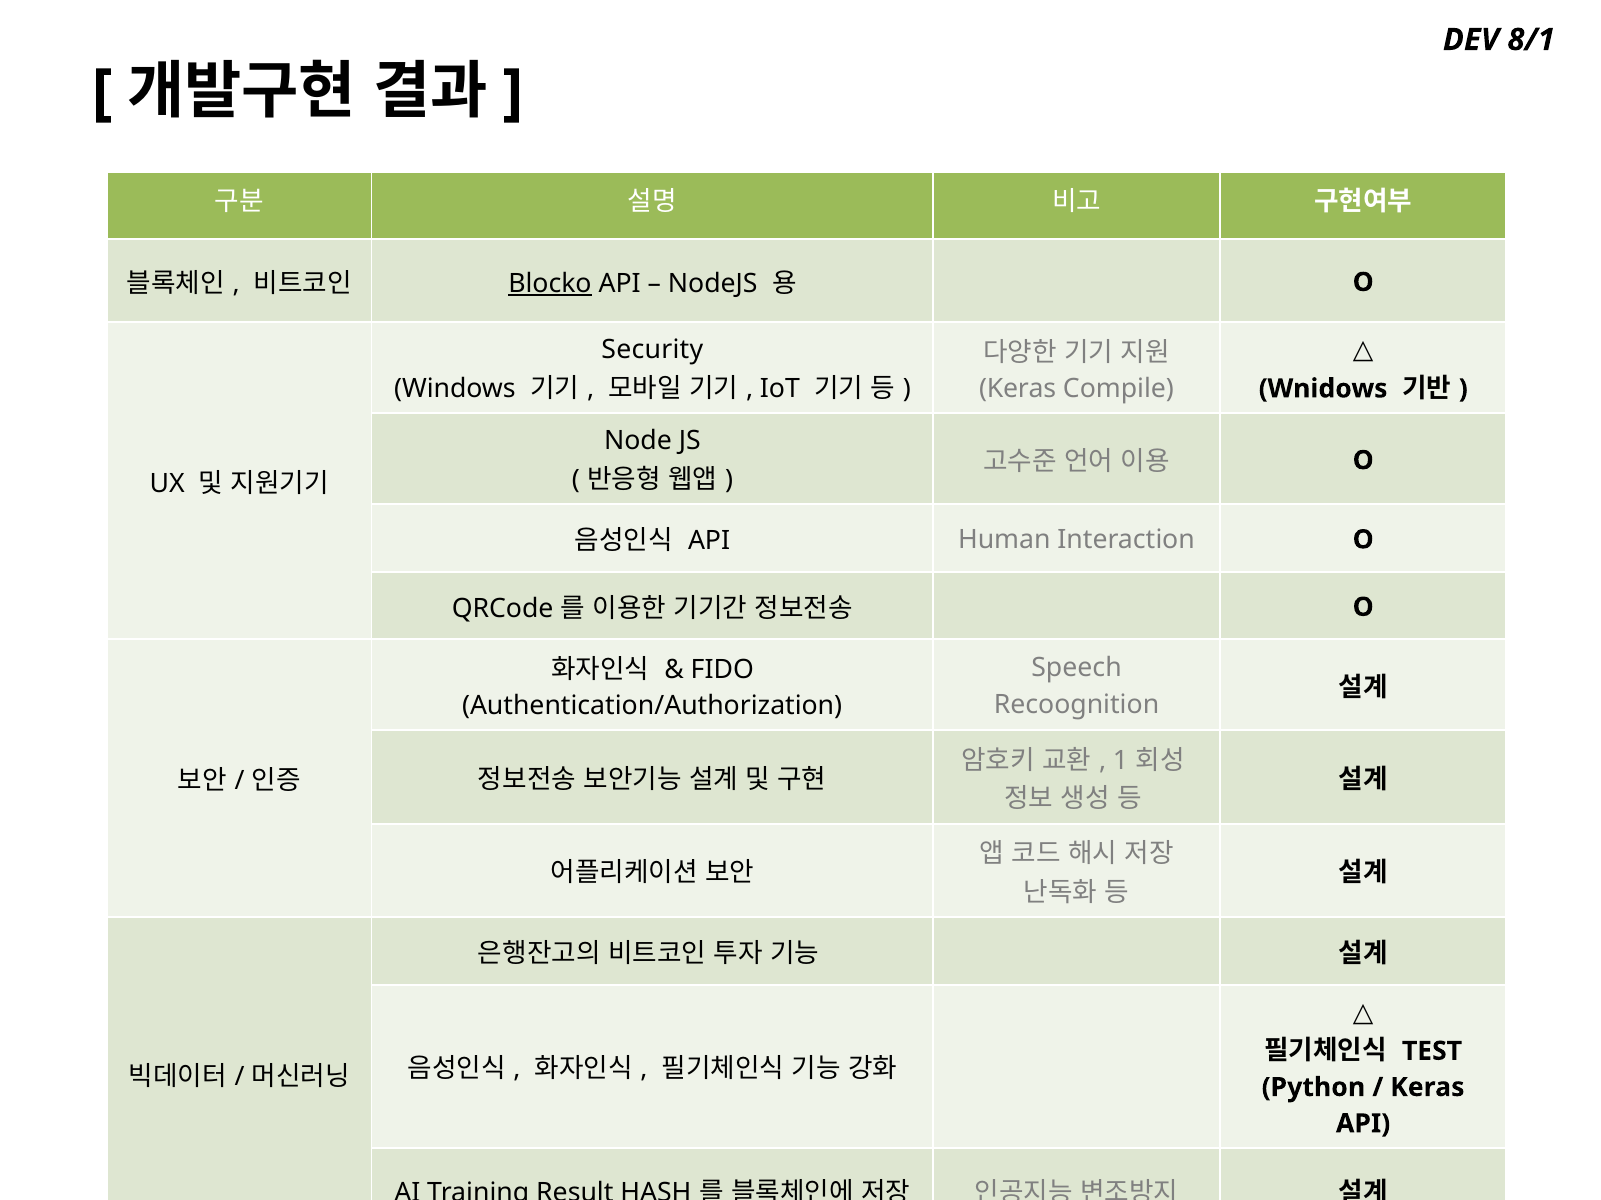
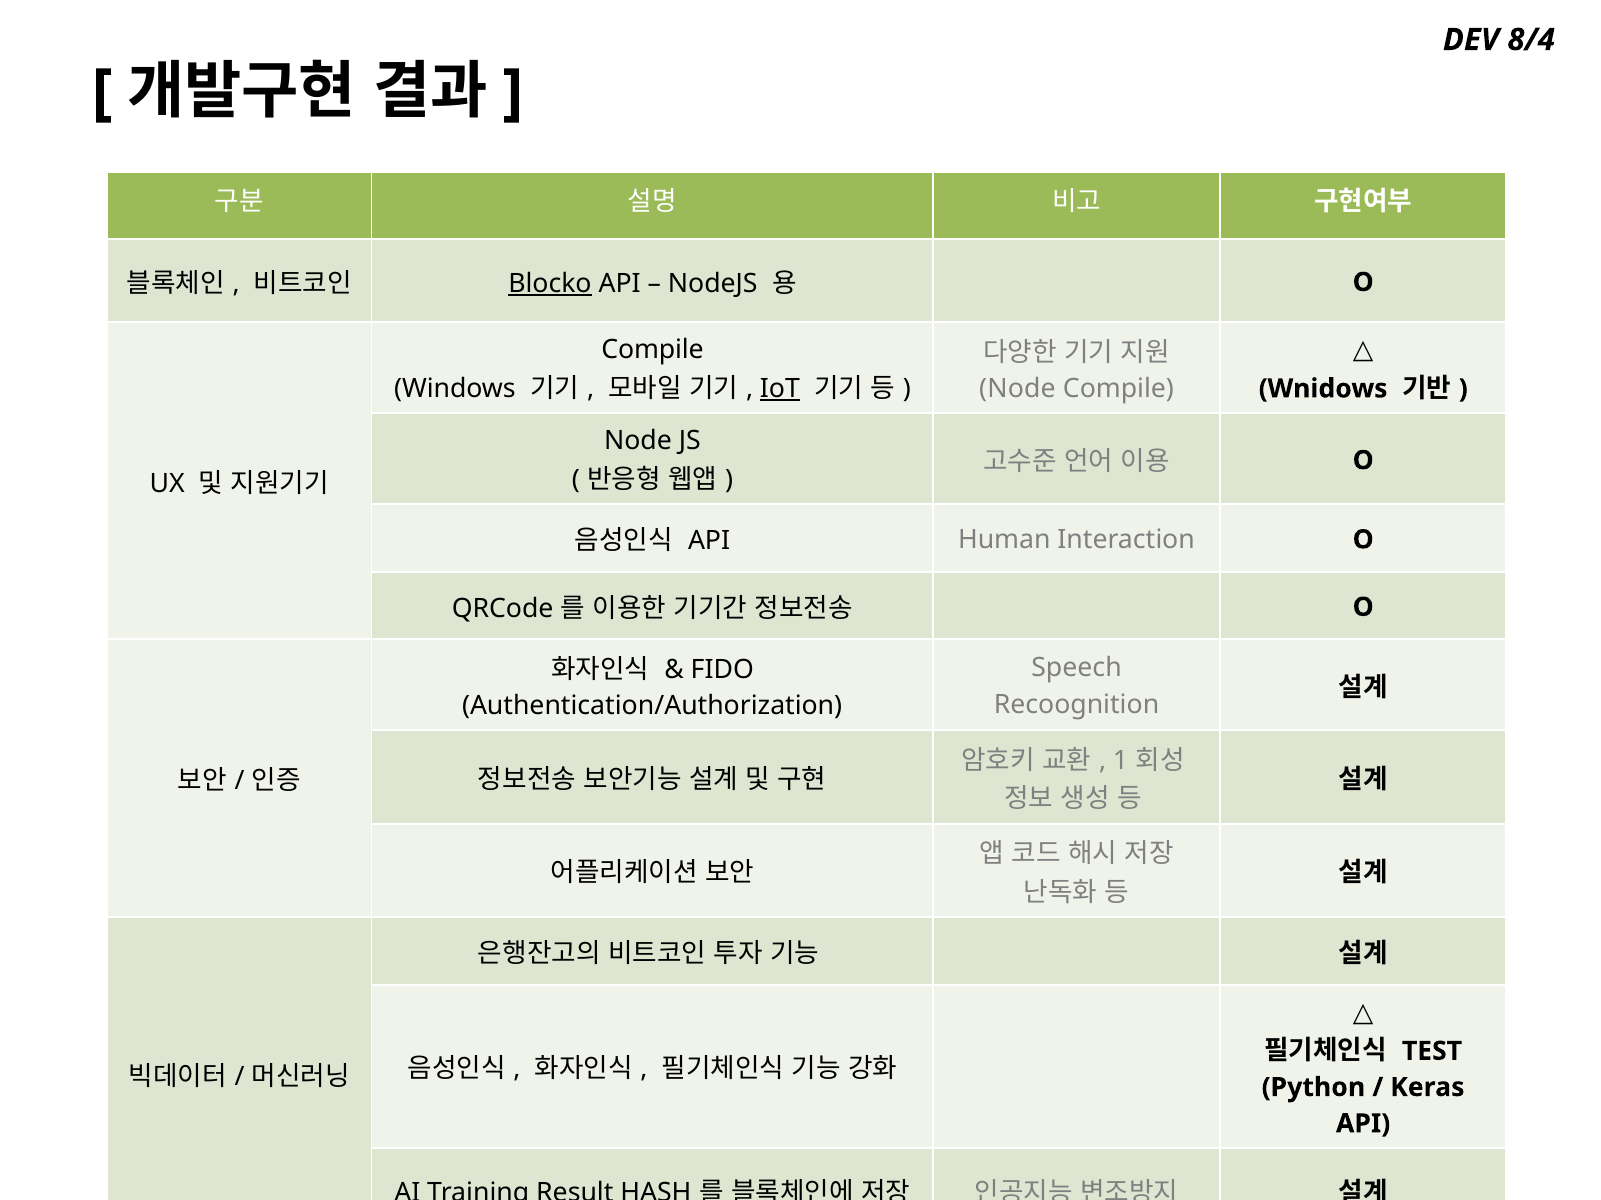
8/1: 8/1 -> 8/4
Security at (652, 350): Security -> Compile
IoT underline: none -> present
Keras at (1018, 389): Keras -> Node
